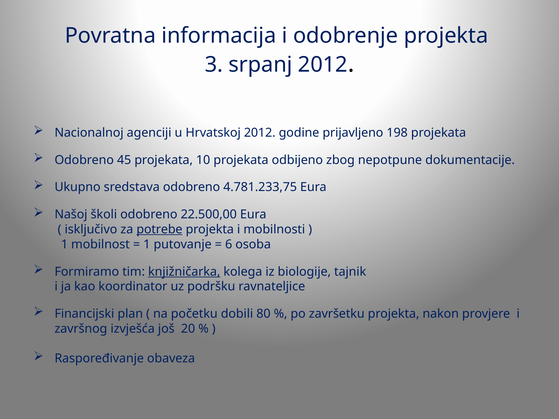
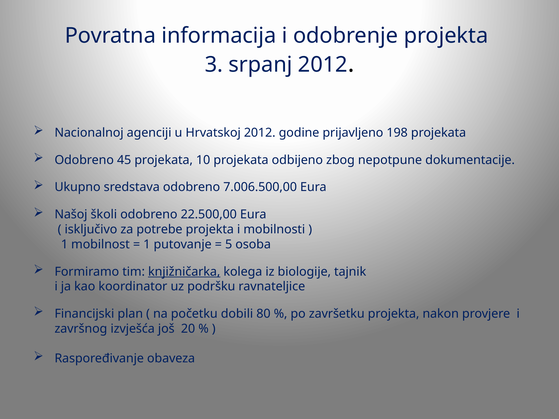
4.781.233,75: 4.781.233,75 -> 7.006.500,00
potrebe underline: present -> none
6: 6 -> 5
